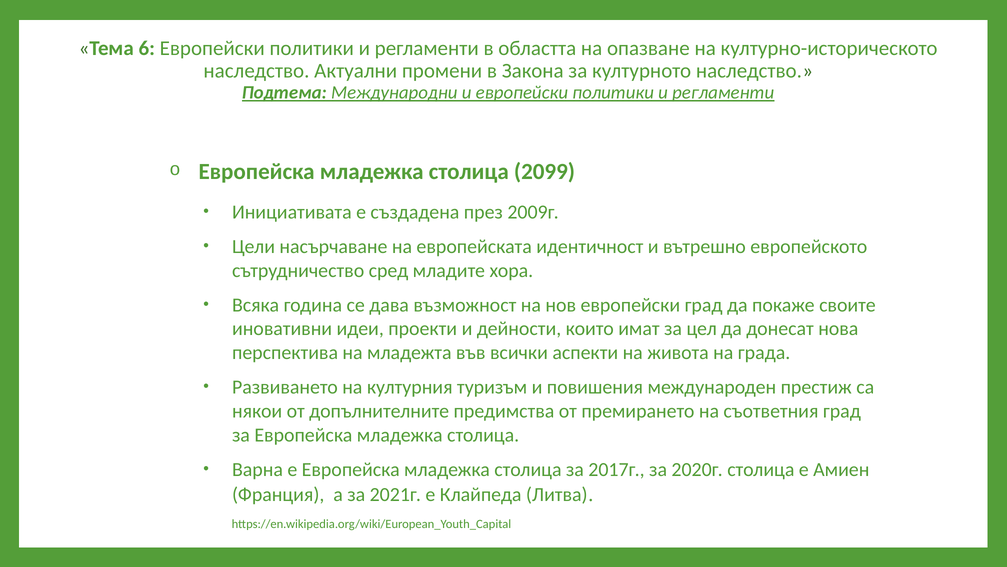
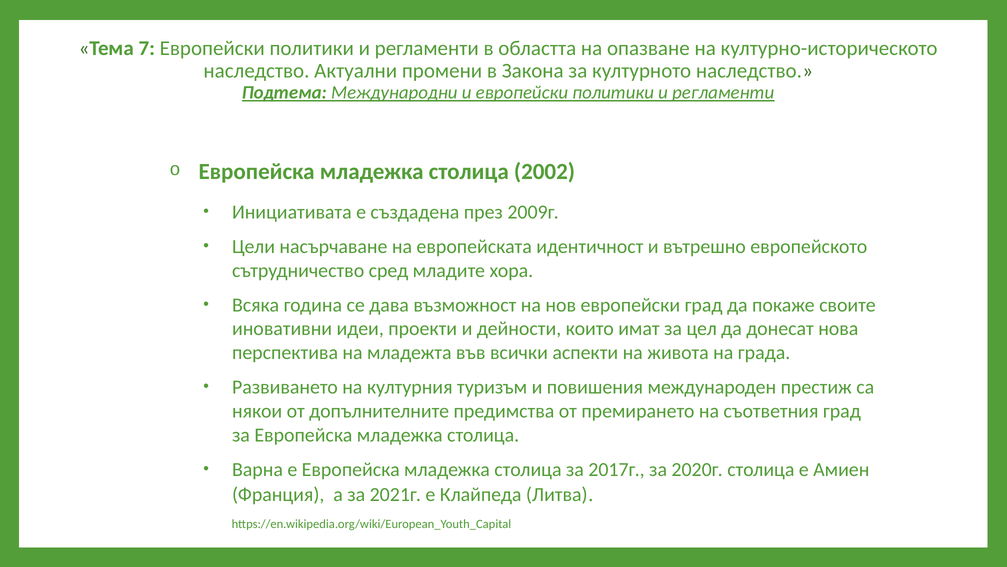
6: 6 -> 7
2099: 2099 -> 2002
